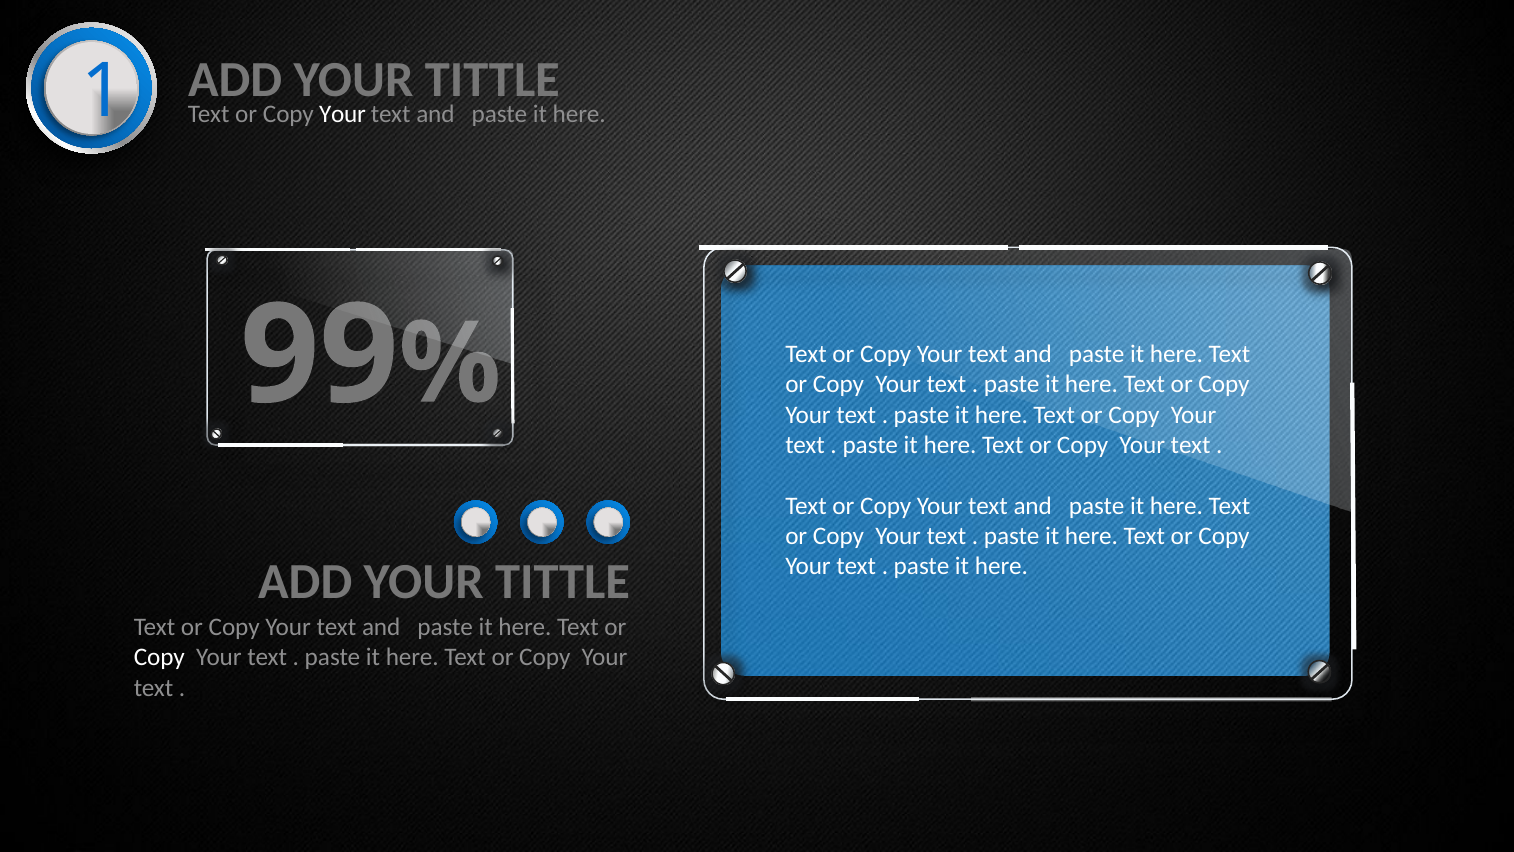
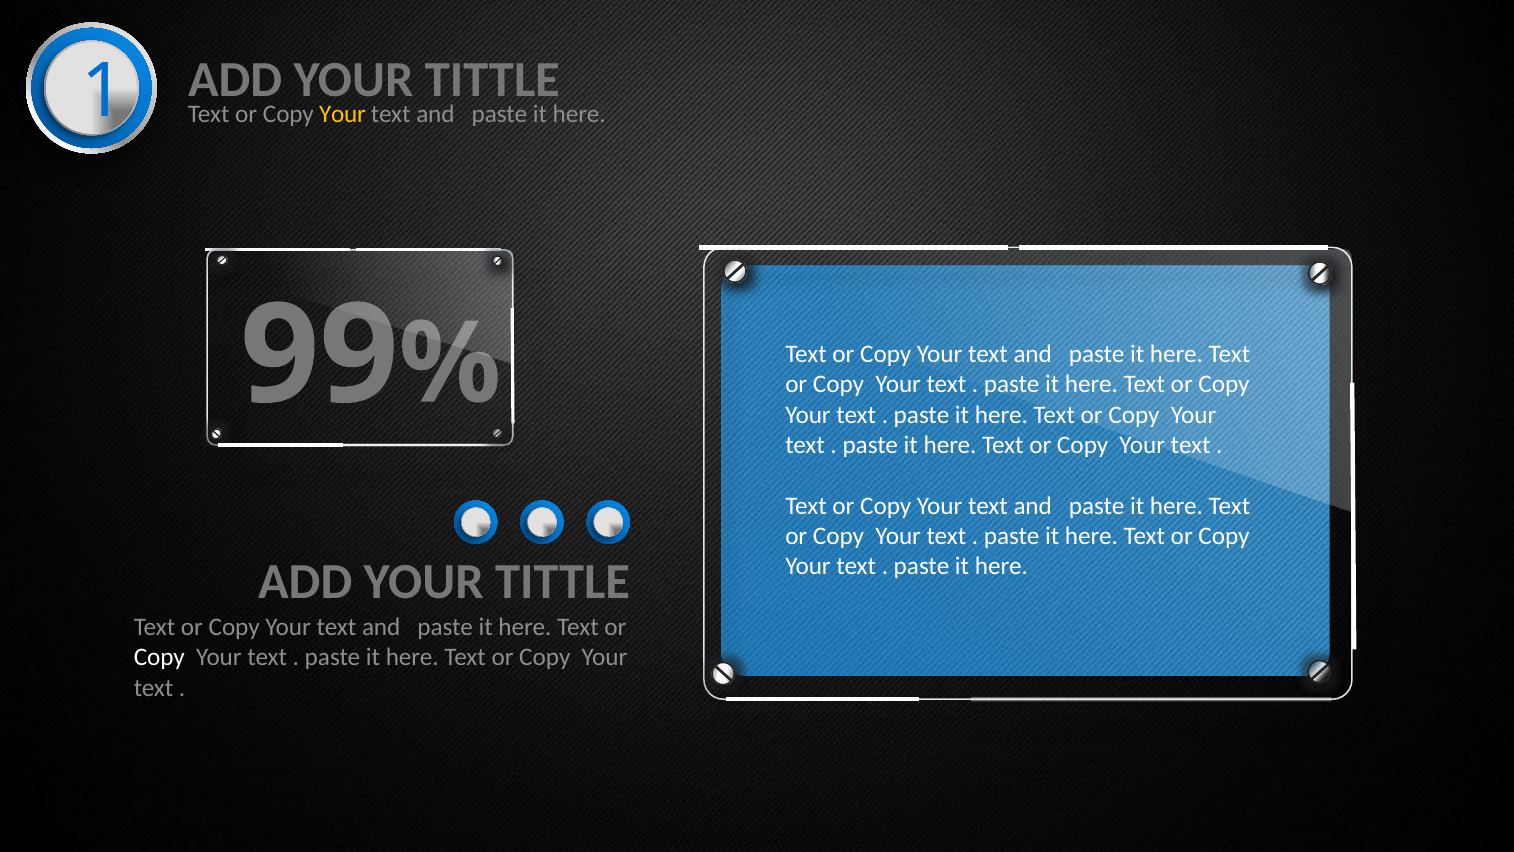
Your at (342, 114) colour: white -> yellow
